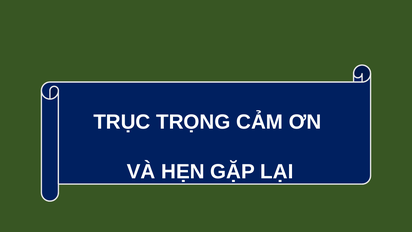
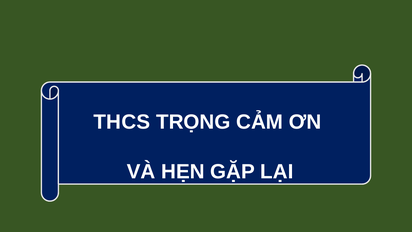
TRỤC: TRỤC -> THCS
